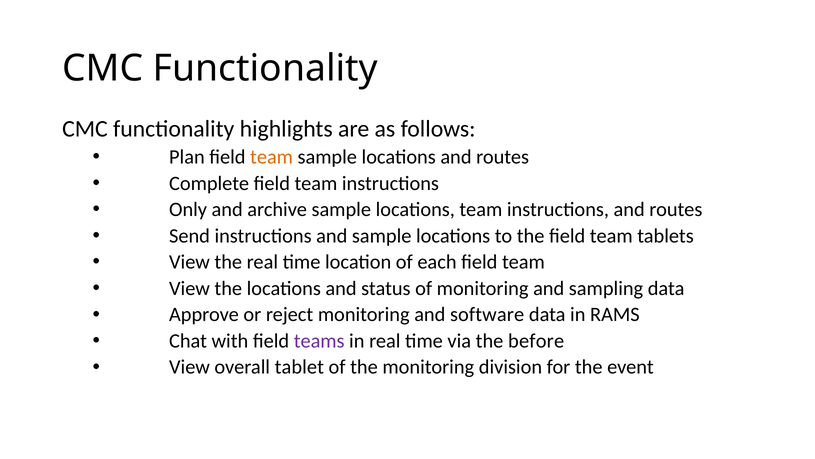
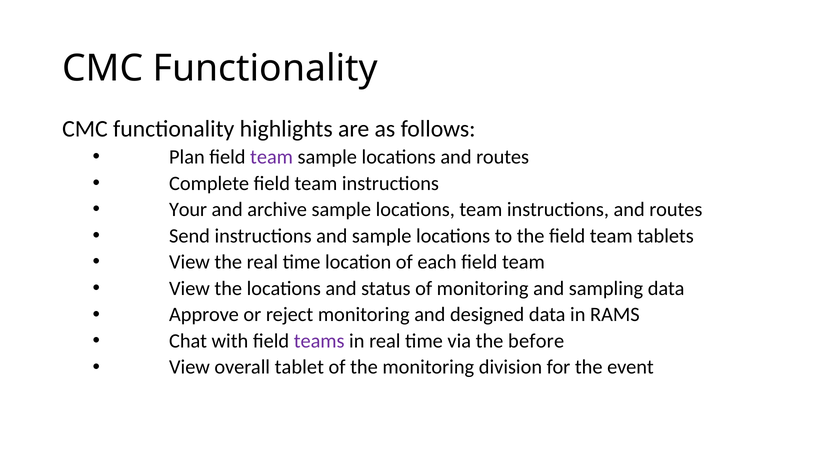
team at (272, 157) colour: orange -> purple
Only: Only -> Your
software: software -> designed
